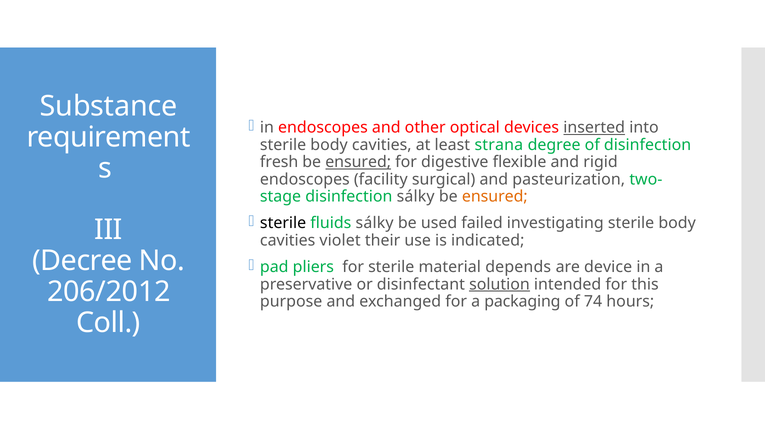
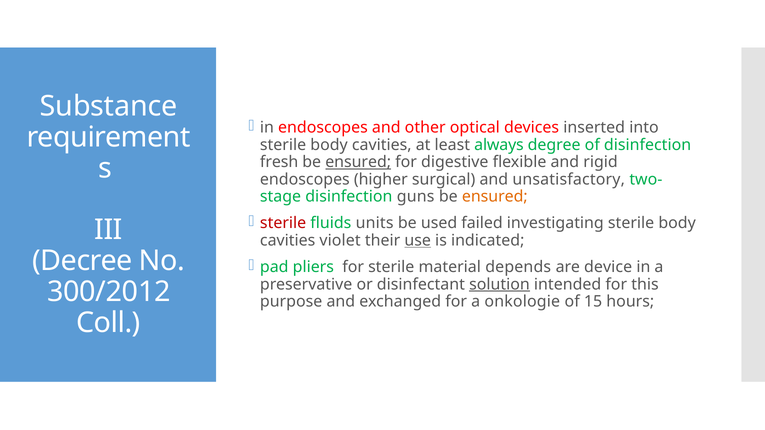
inserted underline: present -> none
strana: strana -> always
facility: facility -> higher
pasteurization: pasteurization -> unsatisfactory
disinfection sálky: sálky -> guns
sterile at (283, 223) colour: black -> red
fluids sálky: sálky -> units
use underline: none -> present
206/2012: 206/2012 -> 300/2012
packaging: packaging -> onkologie
74: 74 -> 15
